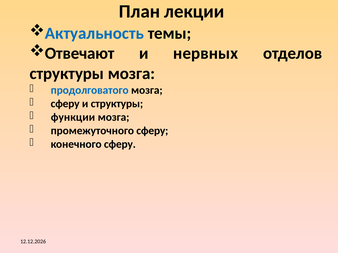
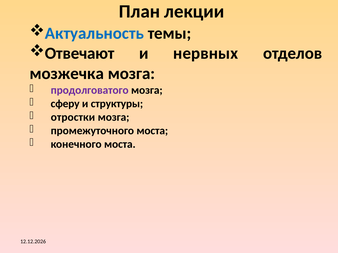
структуры at (67, 74): структуры -> мозжечка
продолговатого colour: blue -> purple
функции: функции -> отростки
промежуточного сферу: сферу -> моста
конечного сферу: сферу -> моста
